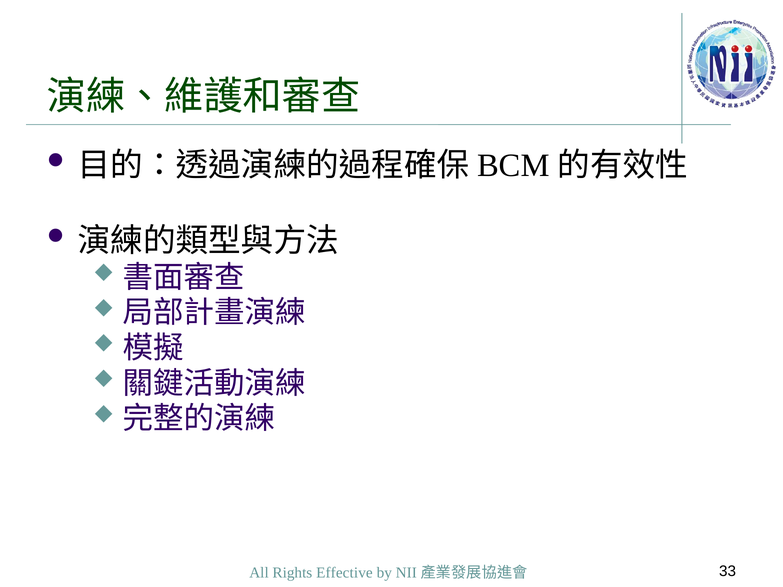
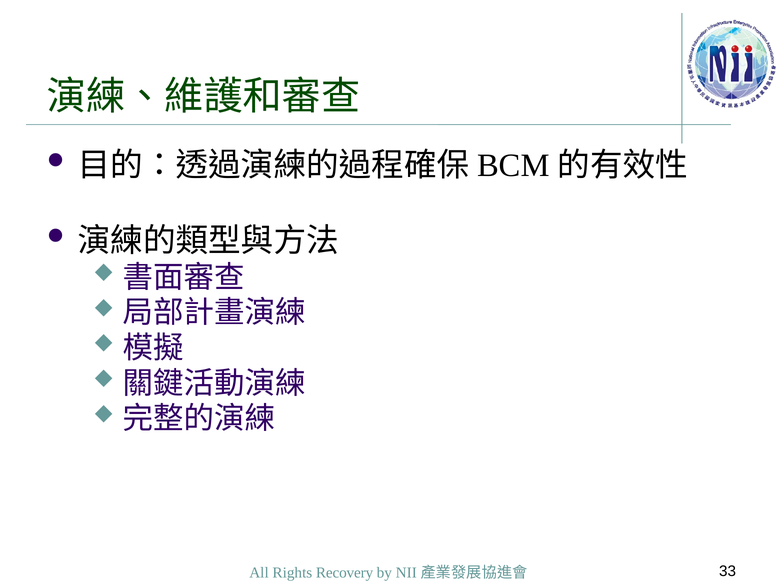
Effective: Effective -> Recovery
